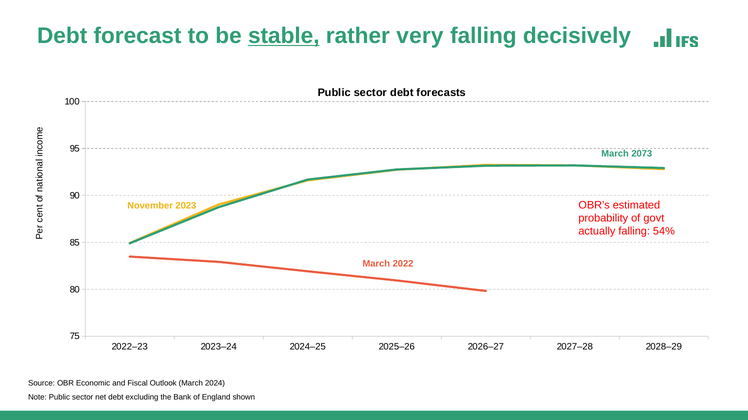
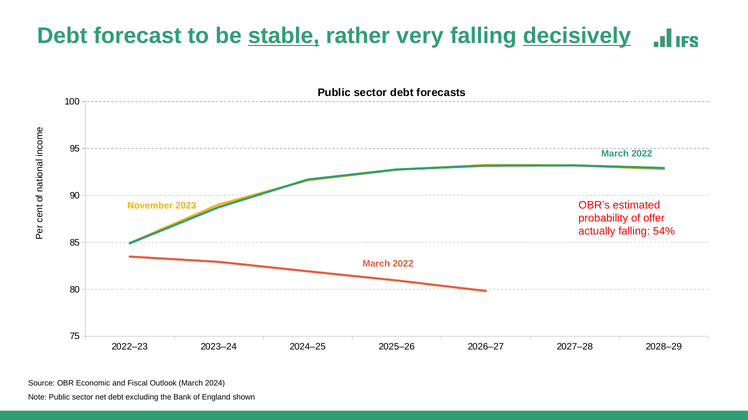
decisively underline: none -> present
2073 at (642, 154): 2073 -> 2022
govt: govt -> offer
